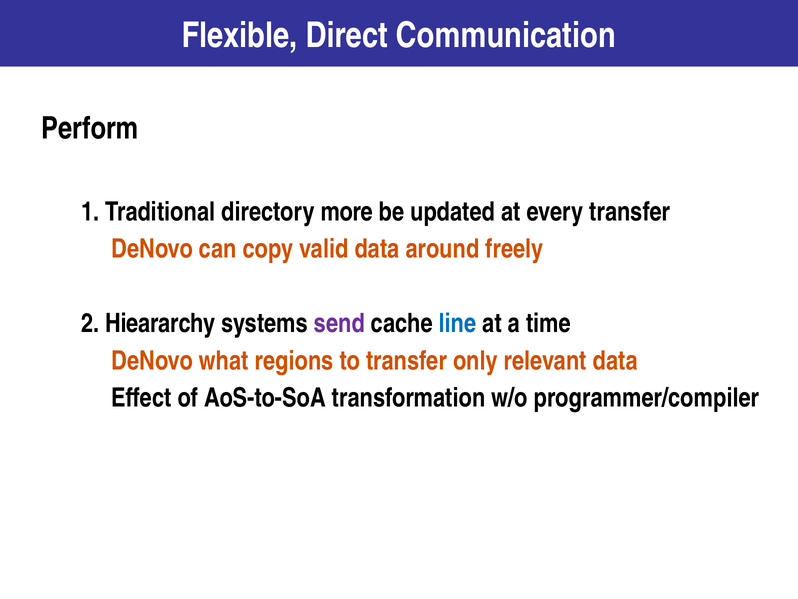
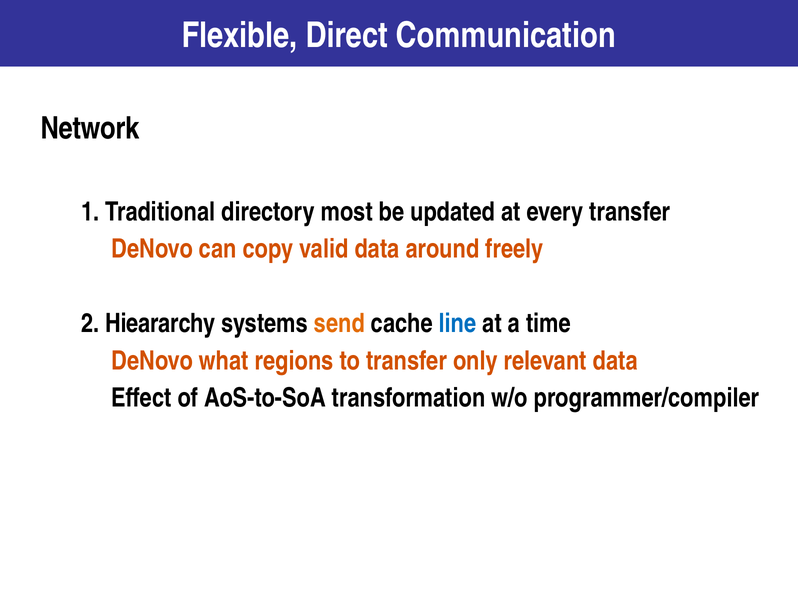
Perform: Perform -> Network
more: more -> most
send colour: purple -> orange
